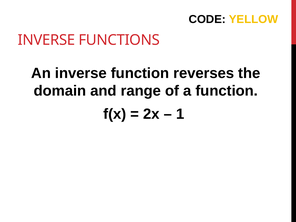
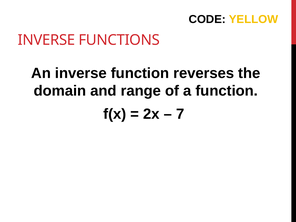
1: 1 -> 7
